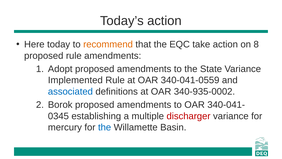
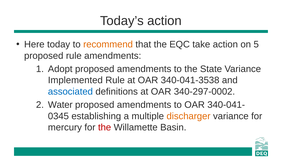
8: 8 -> 5
340-041-0559: 340-041-0559 -> 340-041-3538
340-935-0002: 340-935-0002 -> 340-297-0002
Borok: Borok -> Water
discharger colour: red -> orange
the at (105, 127) colour: blue -> red
